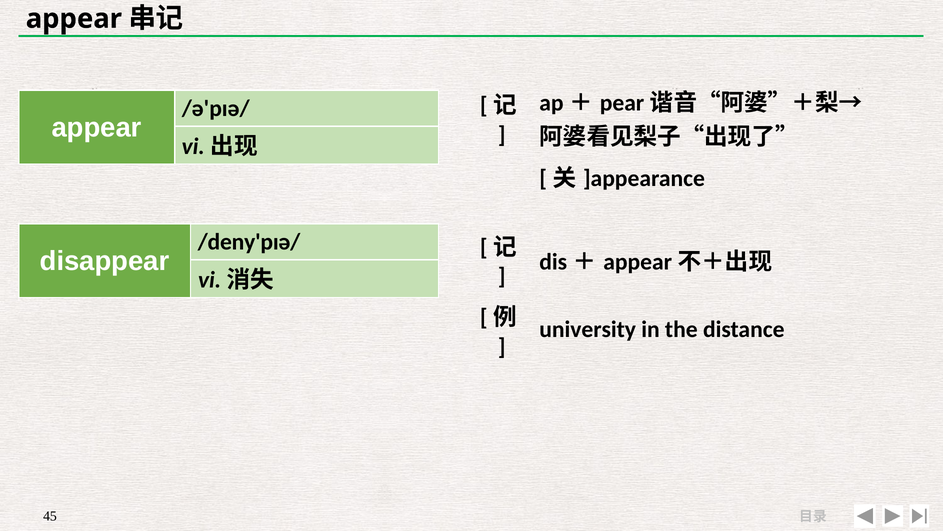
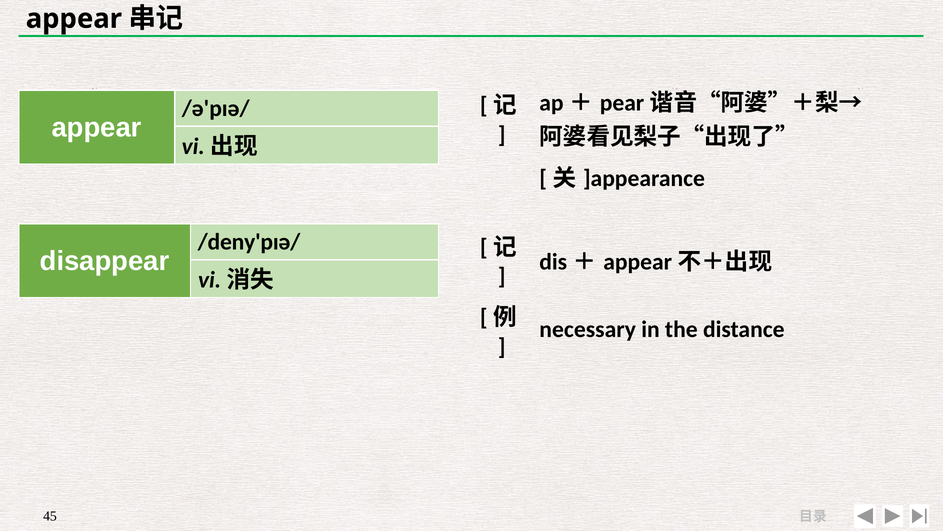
university: university -> necessary
